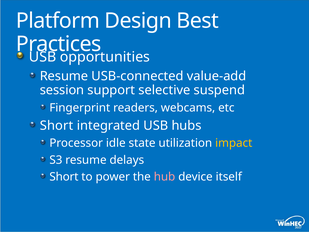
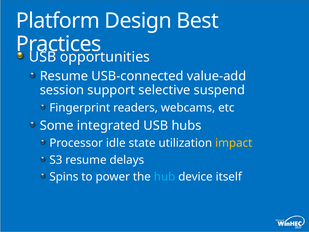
Short at (57, 125): Short -> Some
Short at (64, 177): Short -> Spins
hub colour: pink -> light blue
